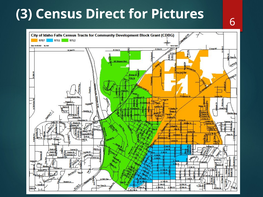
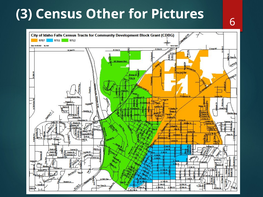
Direct: Direct -> Other
